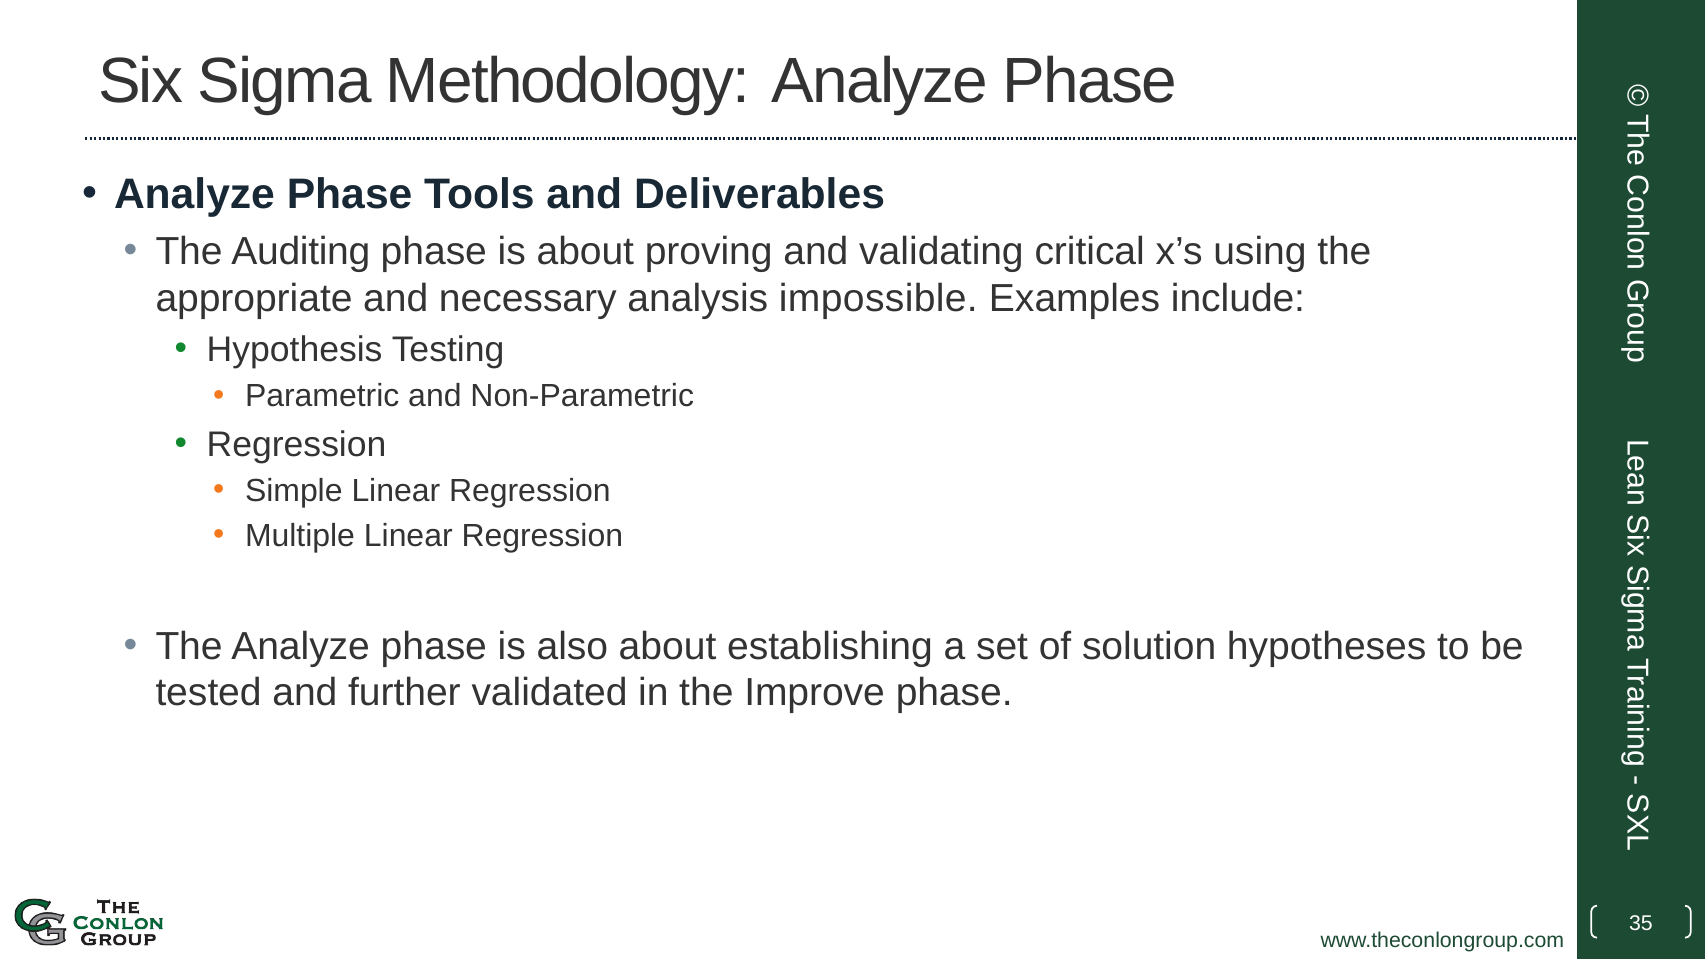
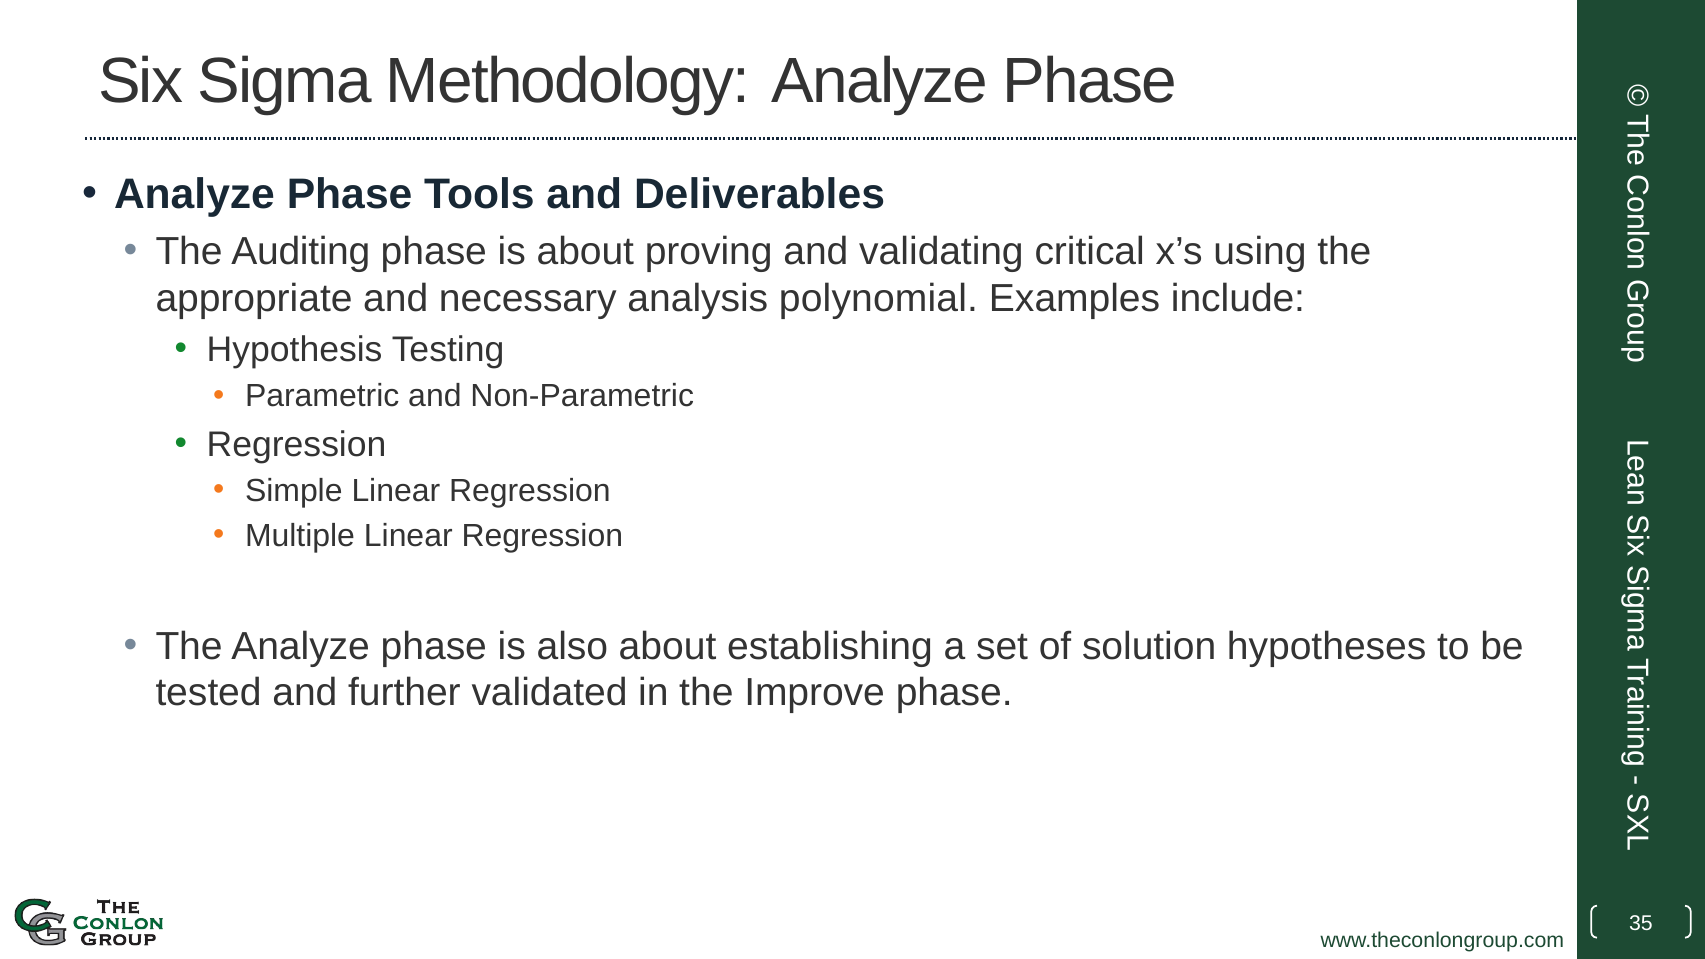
impossible: impossible -> polynomial
